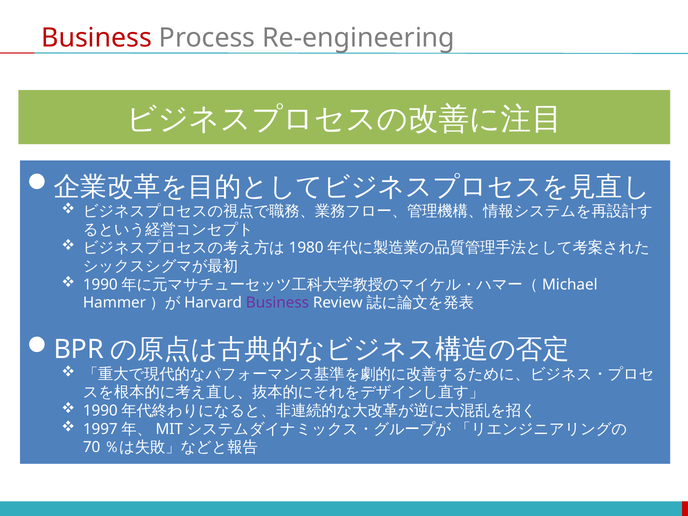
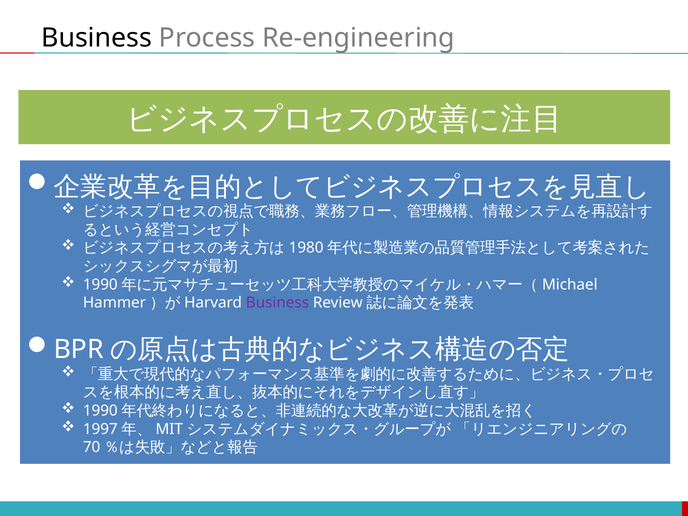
Business at (97, 38) colour: red -> black
